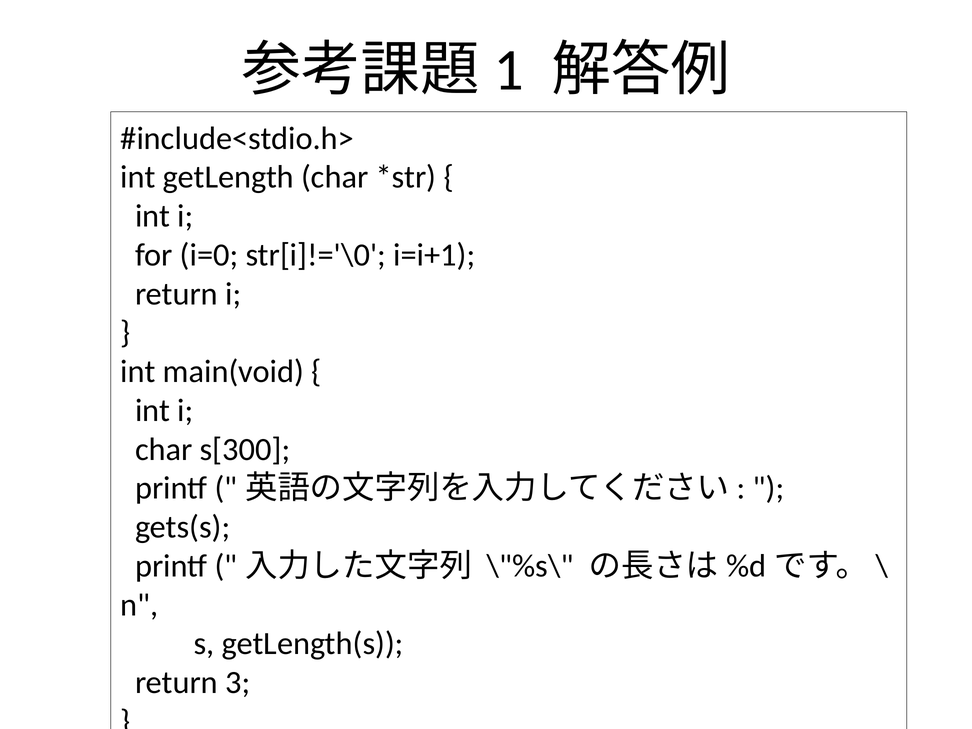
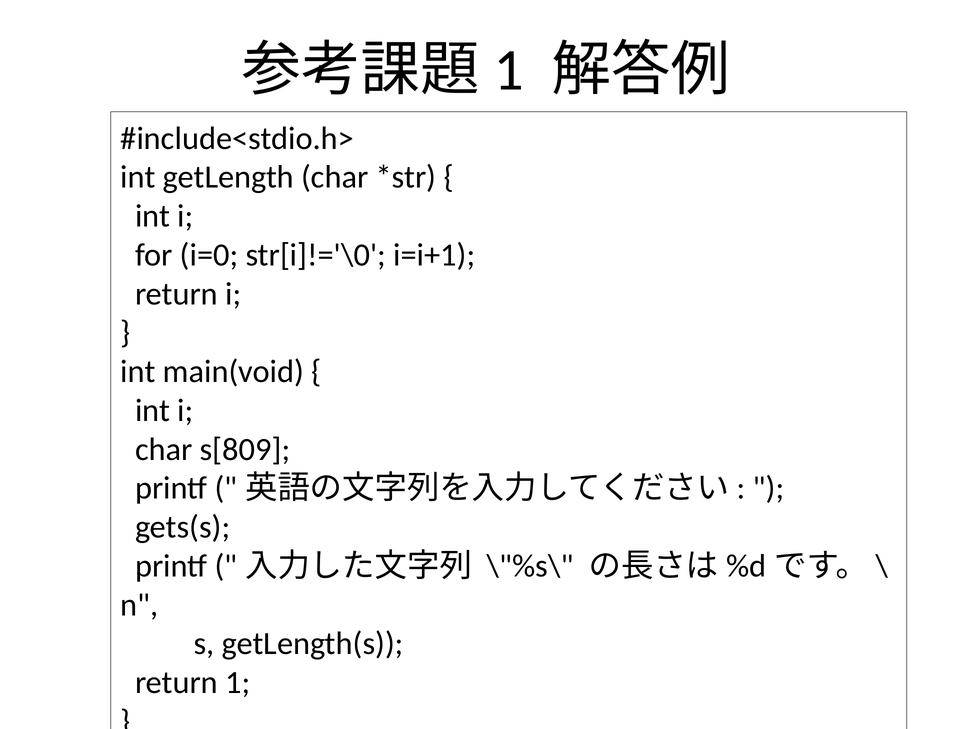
s[300: s[300 -> s[809
3: 3 -> 1
